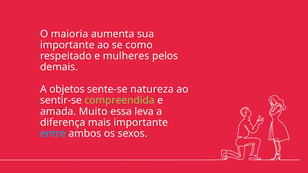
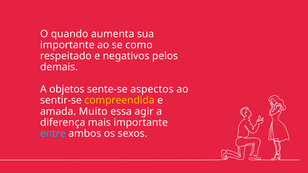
maioria: maioria -> quando
mulheres: mulheres -> negativos
natureza: natureza -> aspectos
compreendida colour: light green -> yellow
leva: leva -> agir
